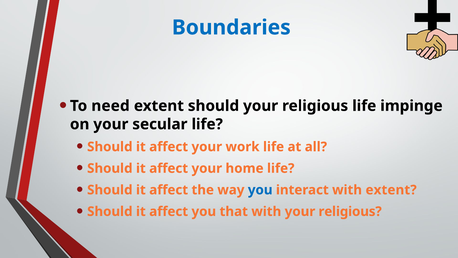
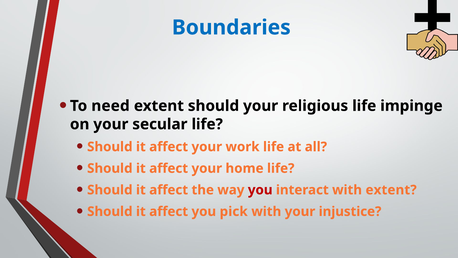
you at (260, 190) colour: blue -> red
that: that -> pick
with your religious: religious -> injustice
